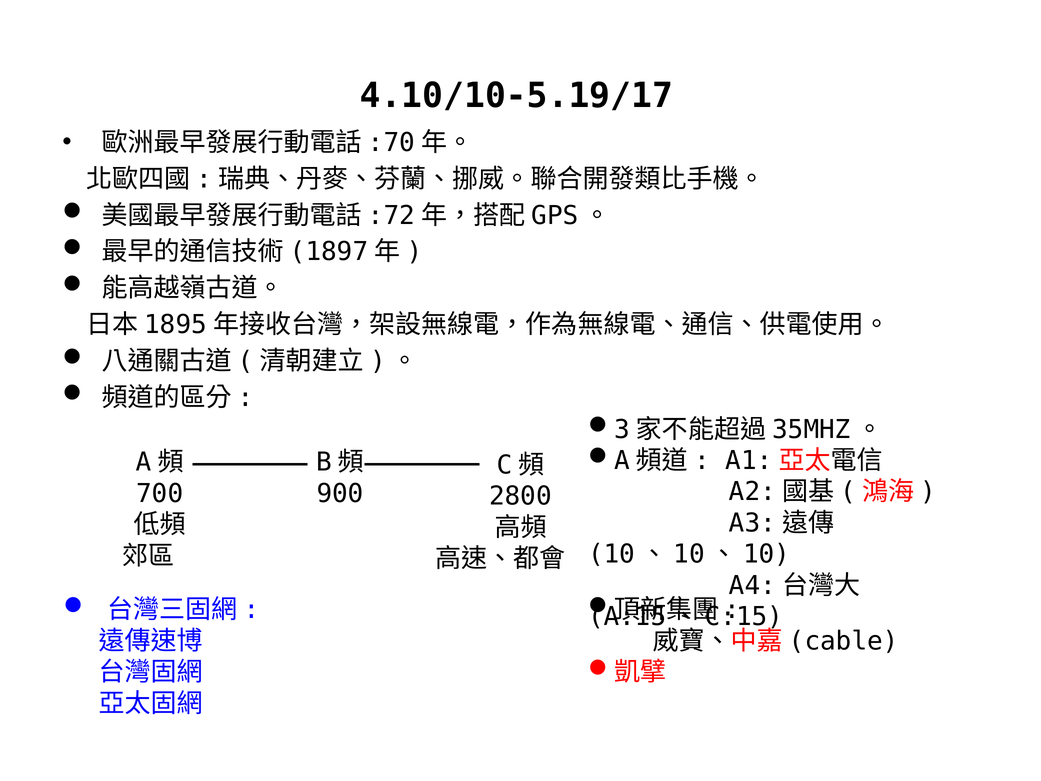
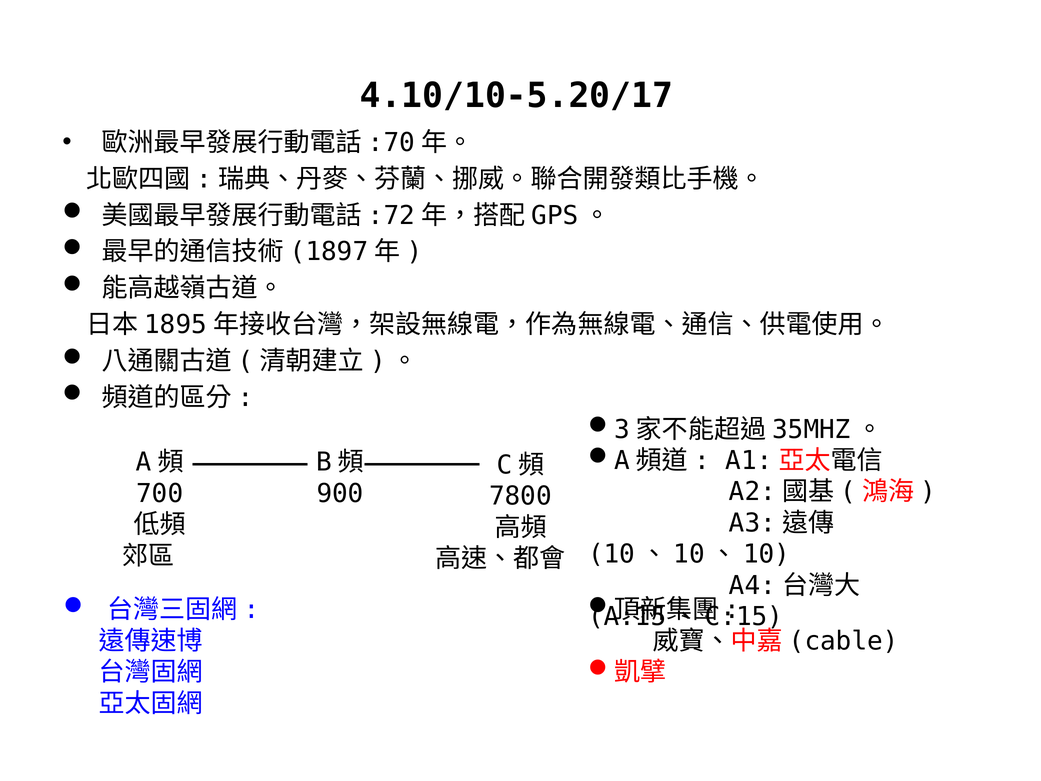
4.10/10-5.19/17: 4.10/10-5.19/17 -> 4.10/10-5.20/17
2800: 2800 -> 7800
